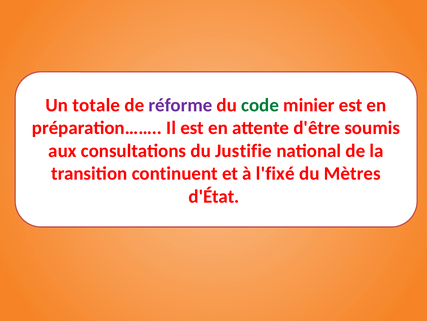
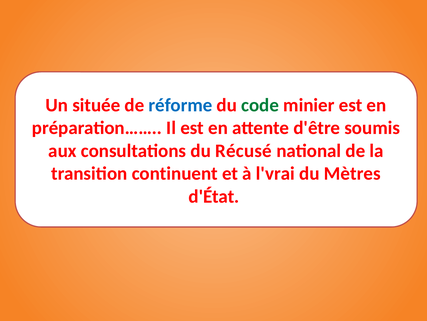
totale: totale -> située
réforme colour: purple -> blue
Justifie: Justifie -> Récusé
l'fixé: l'fixé -> l'vrai
